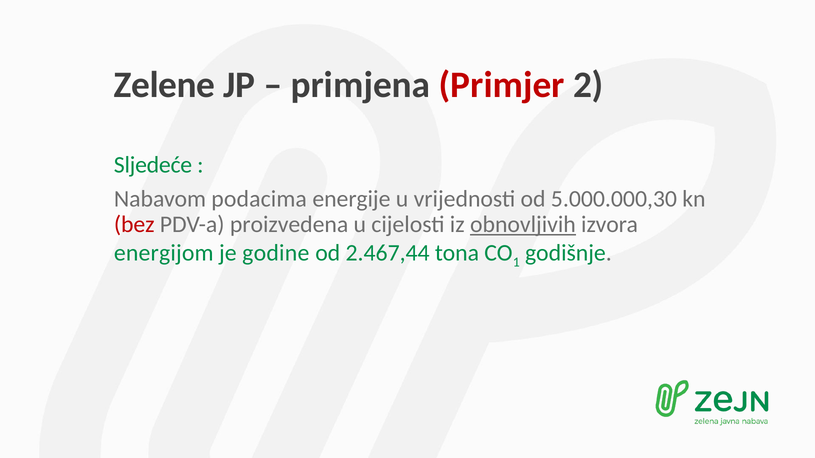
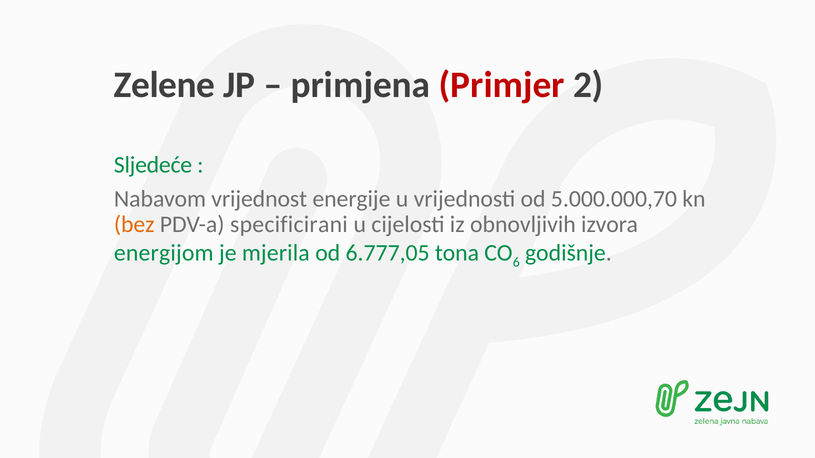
podacima: podacima -> vrijednost
5.000.000,30: 5.000.000,30 -> 5.000.000,70
bez colour: red -> orange
proizvedena: proizvedena -> specificirani
obnovljivih underline: present -> none
godine: godine -> mjerila
2.467,44: 2.467,44 -> 6.777,05
1: 1 -> 6
